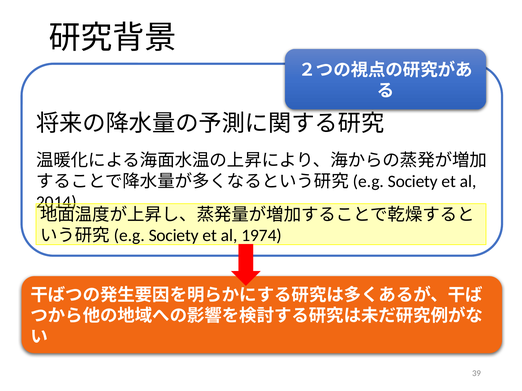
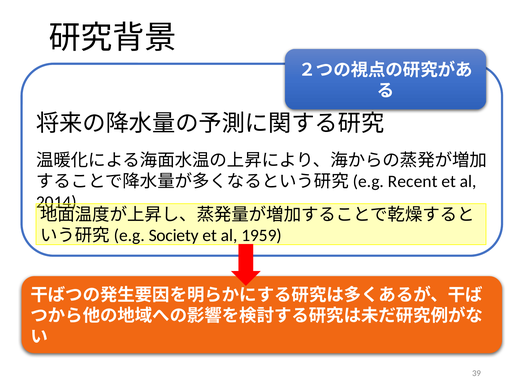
Society at (413, 182): Society -> Recent
1974: 1974 -> 1959
